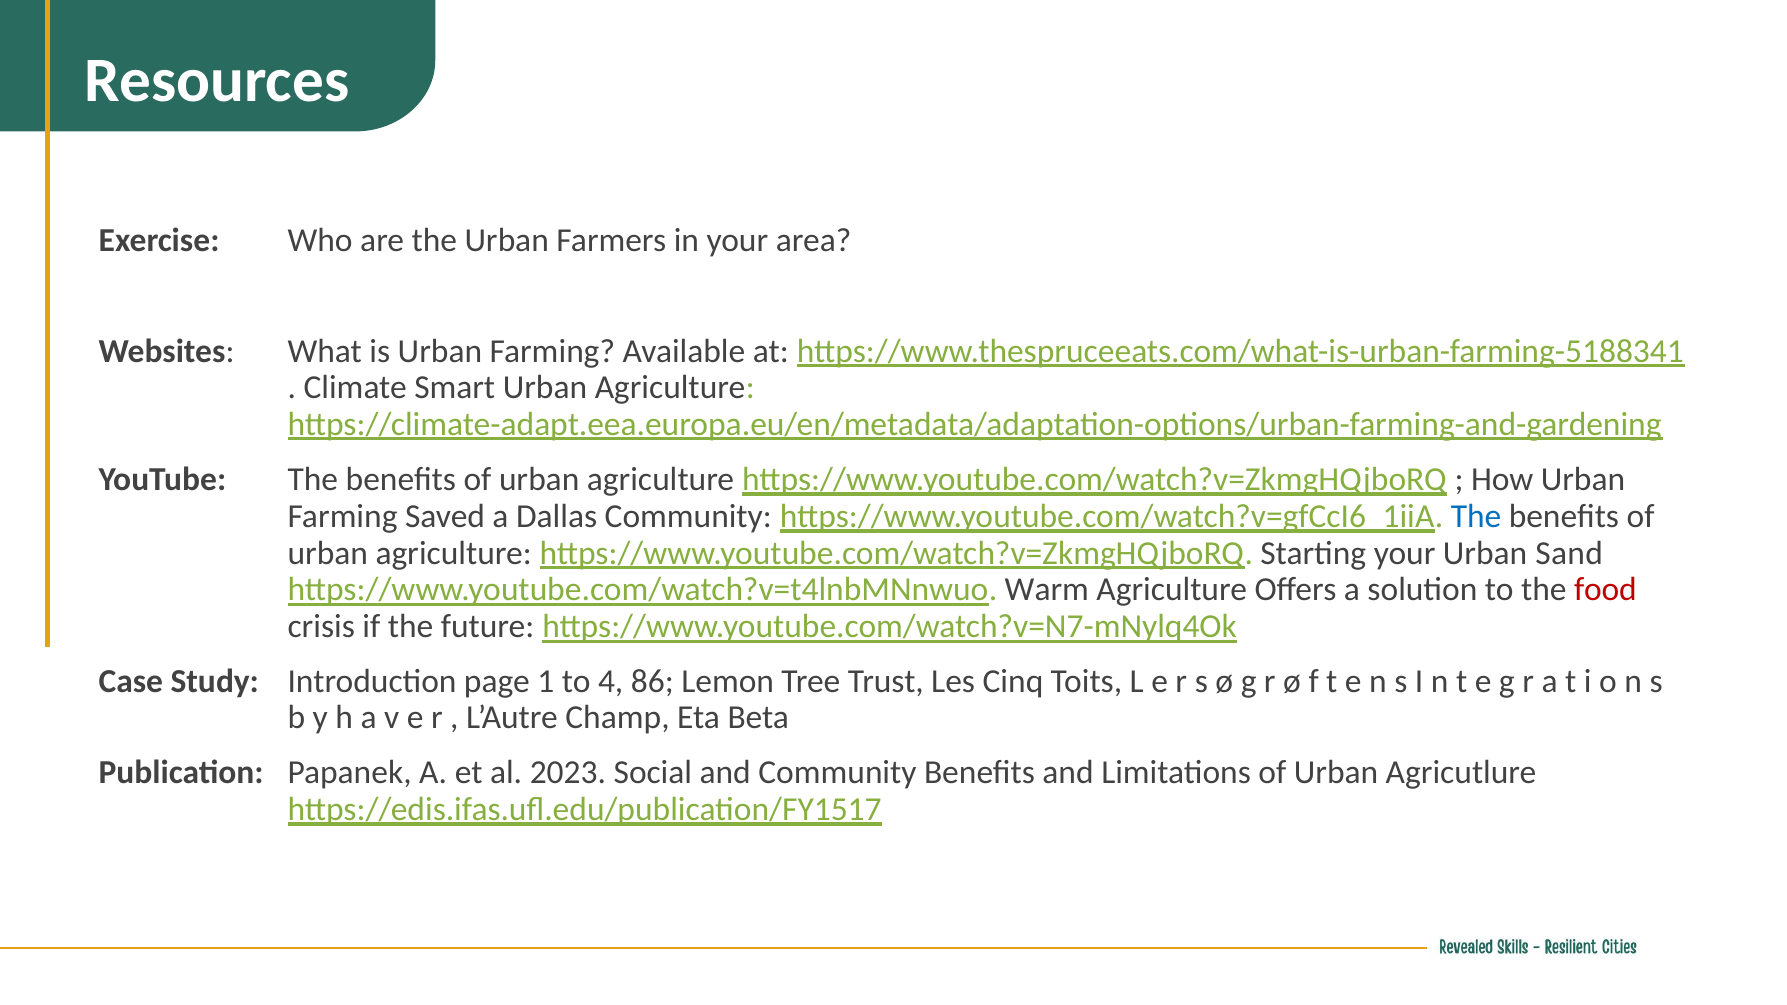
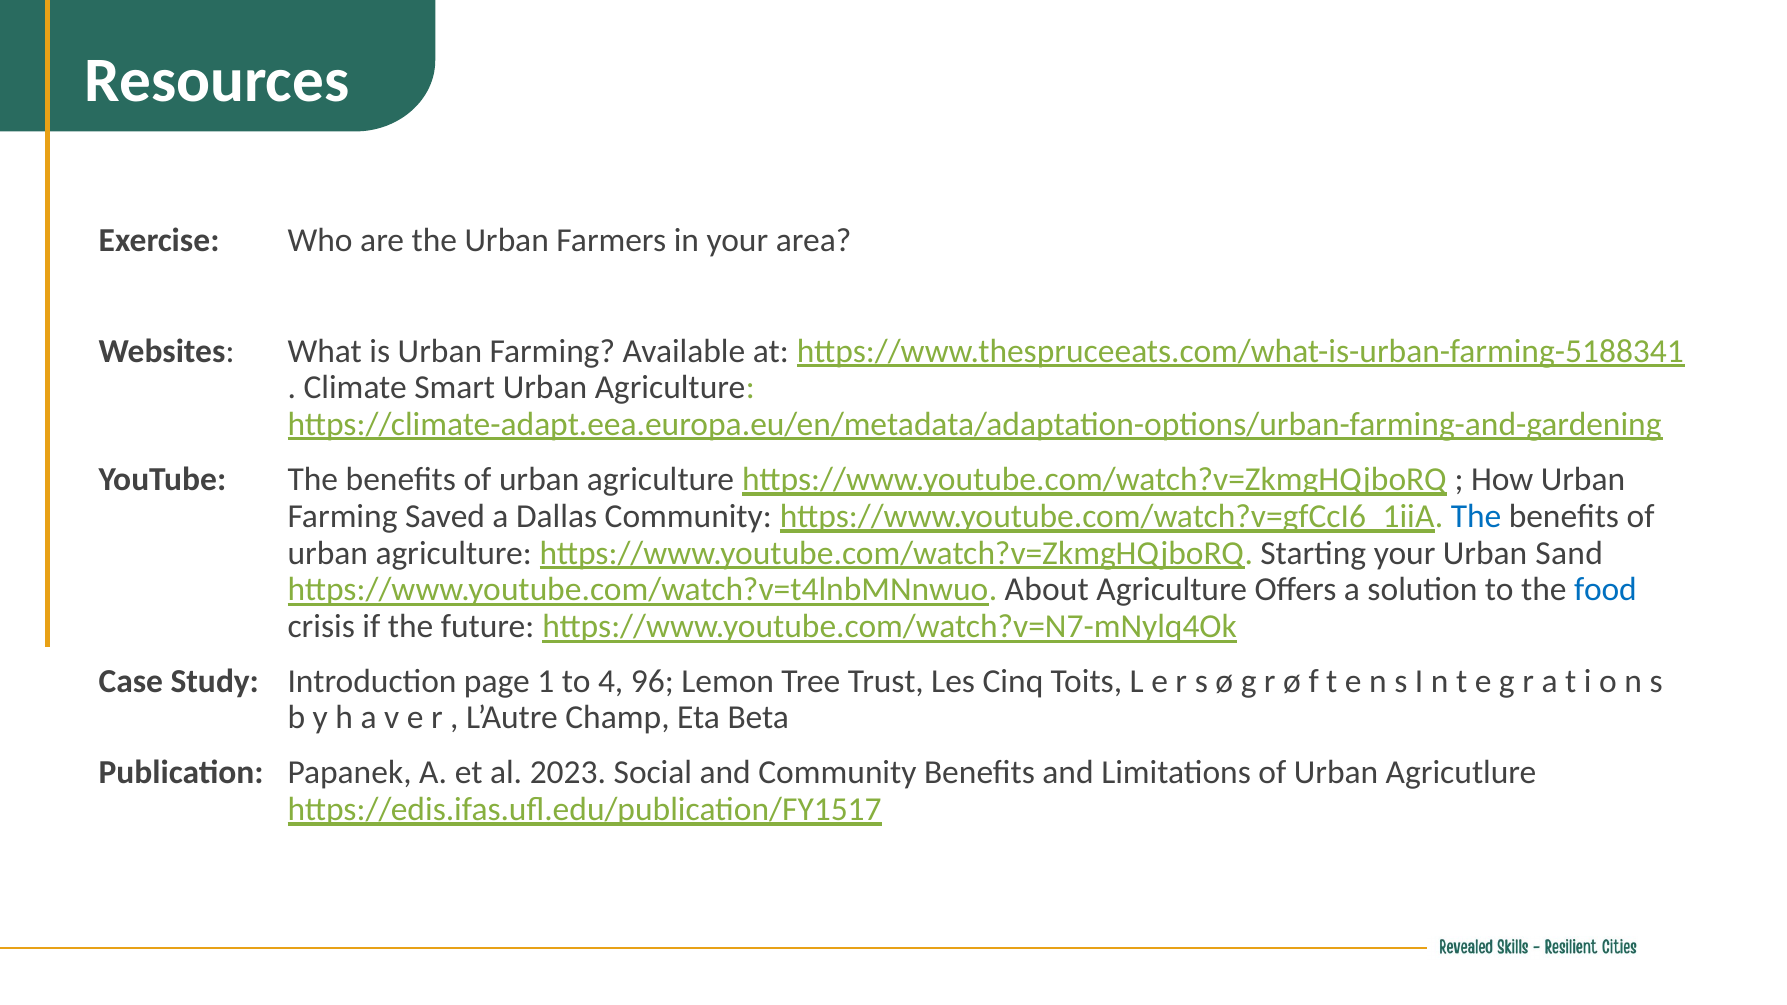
Warm: Warm -> About
food colour: red -> blue
86: 86 -> 96
